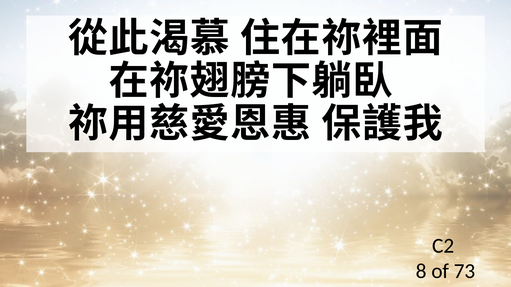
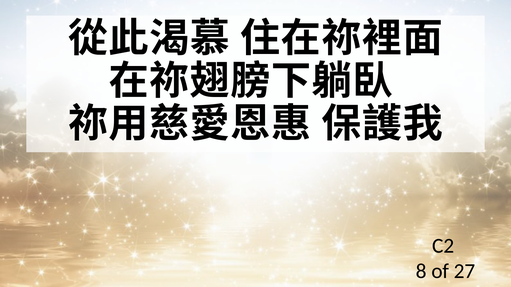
73: 73 -> 27
